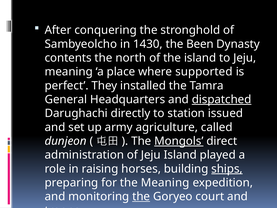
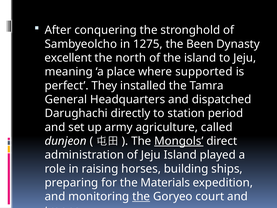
1430: 1430 -> 1275
contents: contents -> excellent
dispatched underline: present -> none
issued: issued -> period
ships underline: present -> none
the Meaning: Meaning -> Materials
